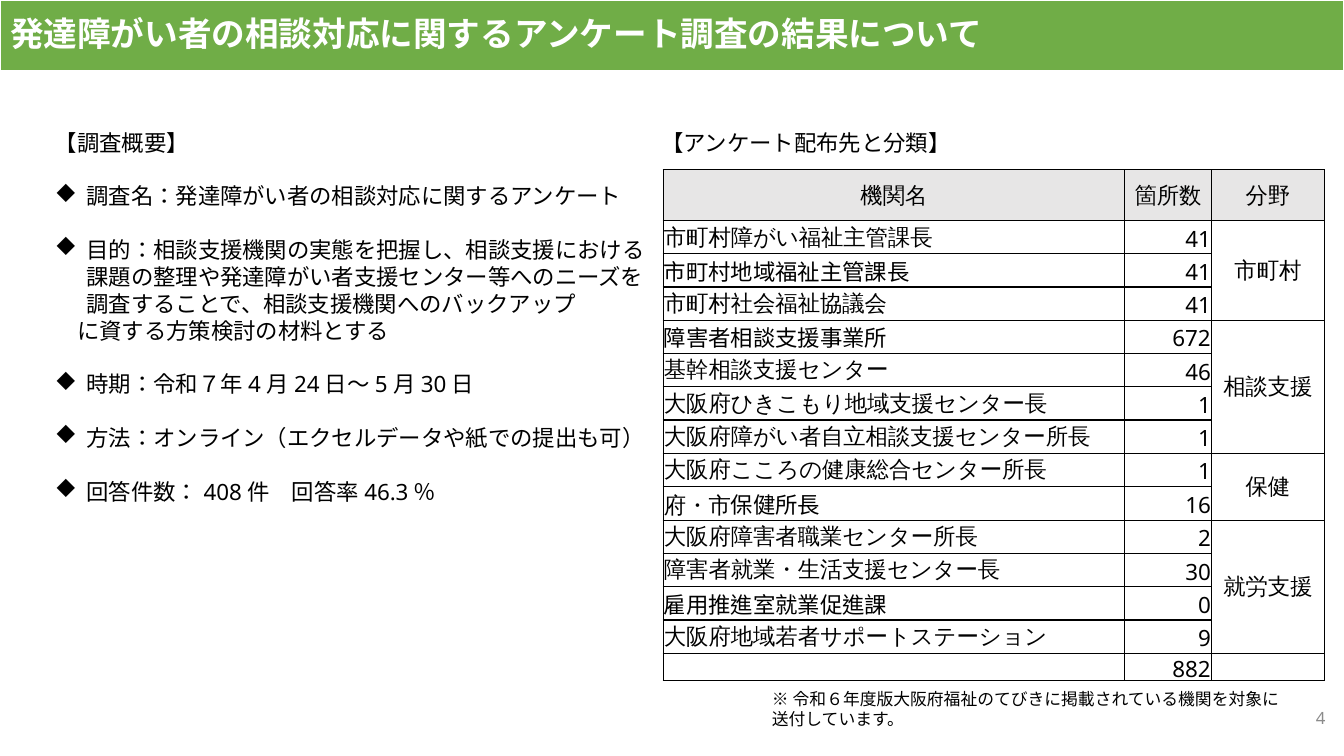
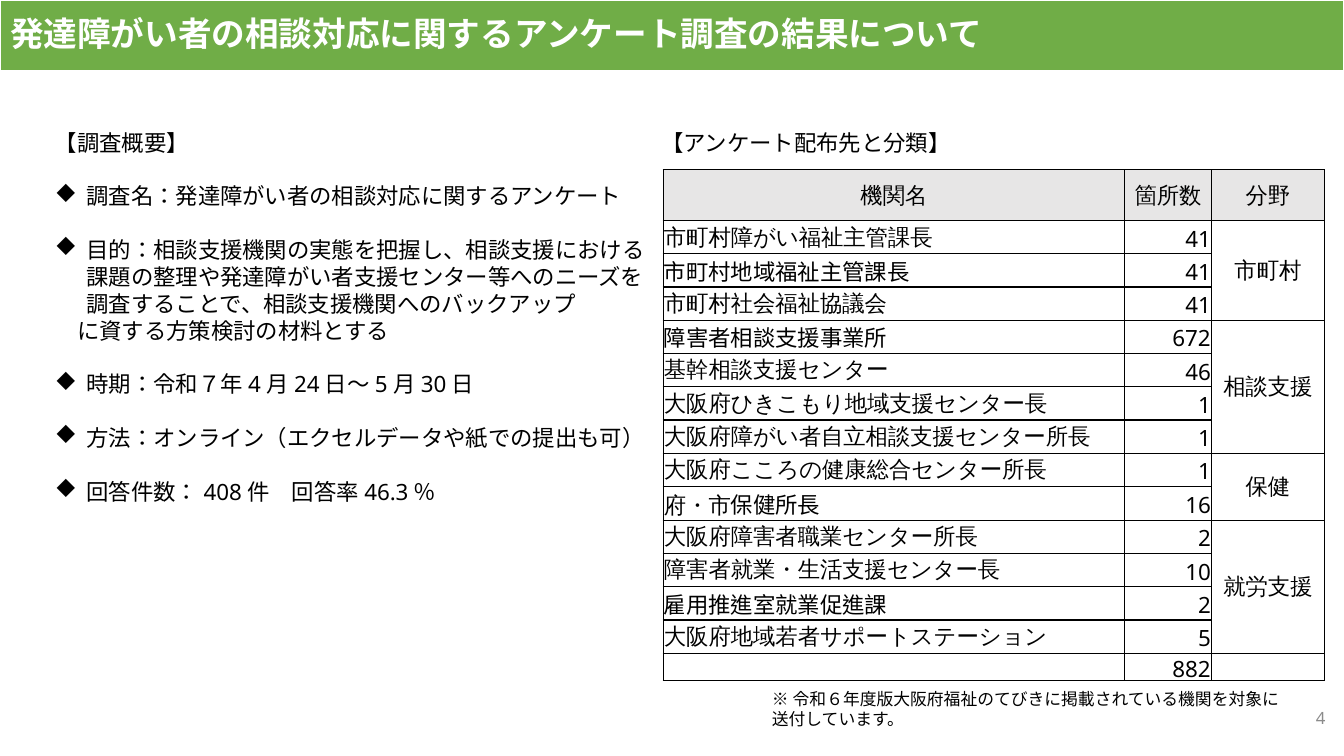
30: 30 -> 10
0 at (1204, 606): 0 -> 2
9: 9 -> 5
